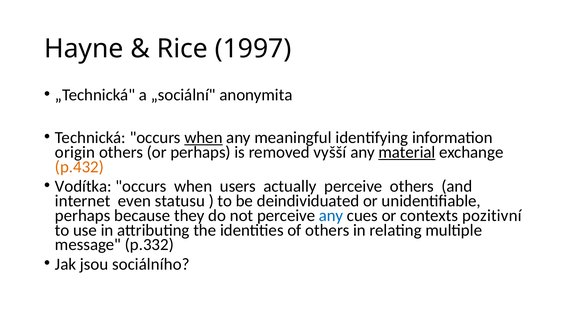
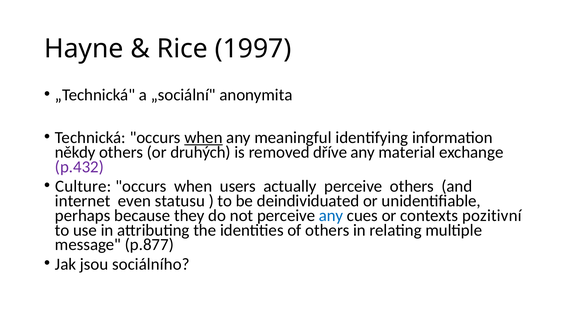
origin: origin -> někdy
or perhaps: perhaps -> druhých
vyšší: vyšší -> dříve
material underline: present -> none
p.432 colour: orange -> purple
Vodítka: Vodítka -> Culture
p.332: p.332 -> p.877
